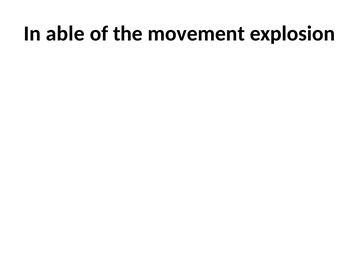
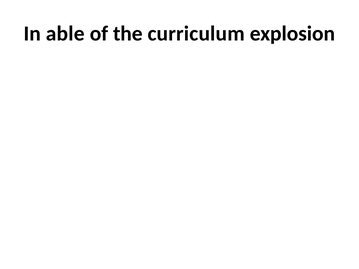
movement: movement -> curriculum
